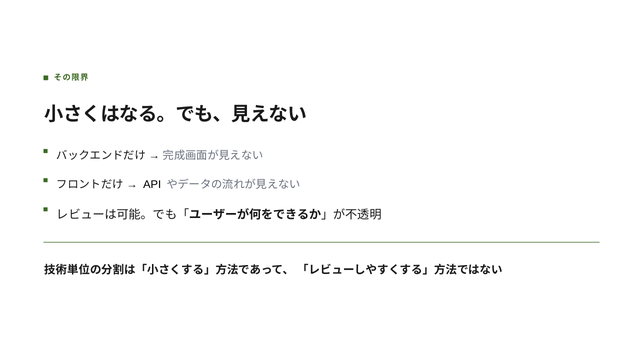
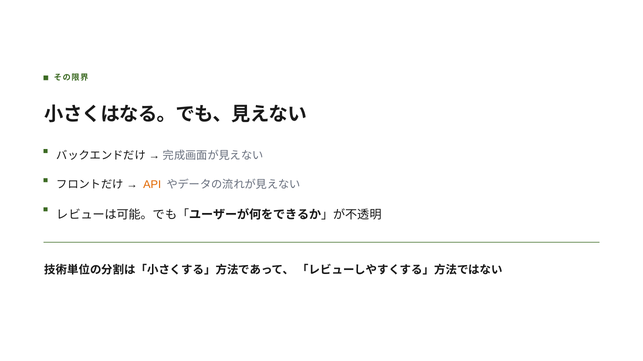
API colour: black -> orange
